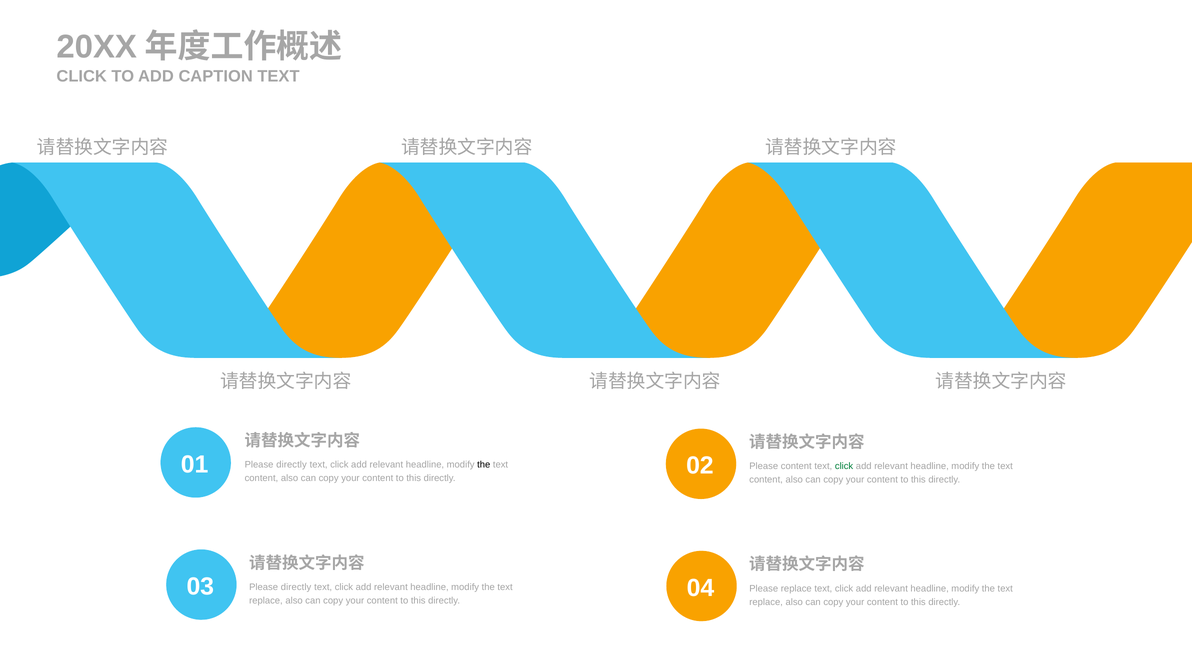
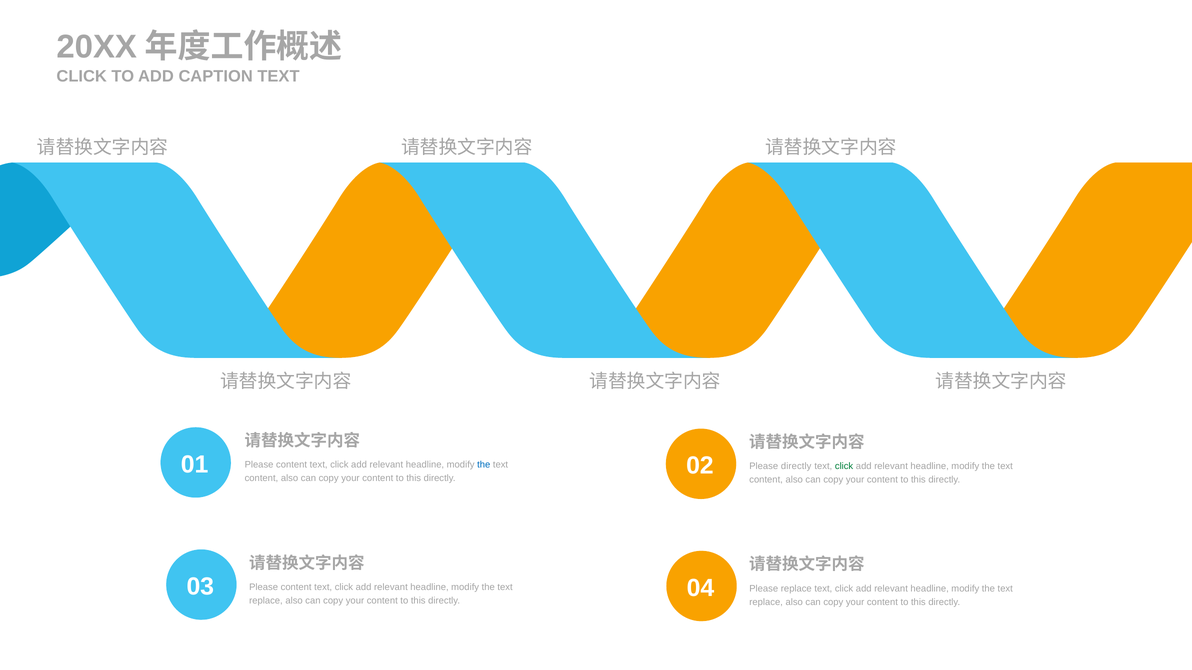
directly at (292, 465): directly -> content
the at (484, 465) colour: black -> blue
Please content: content -> directly
directly at (296, 587): directly -> content
